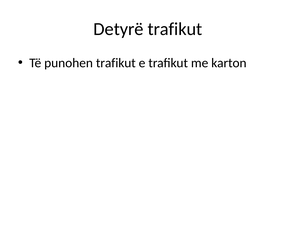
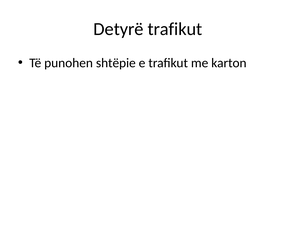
punohen trafikut: trafikut -> shtëpie
